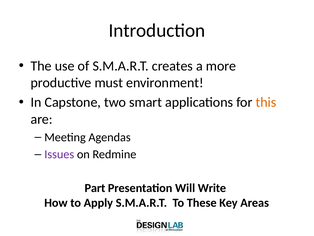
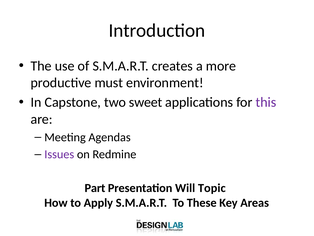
smart: smart -> sweet
this colour: orange -> purple
Write: Write -> Topic
